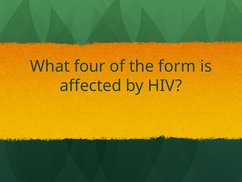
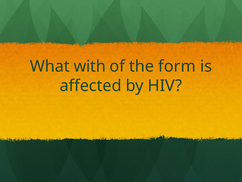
four: four -> with
